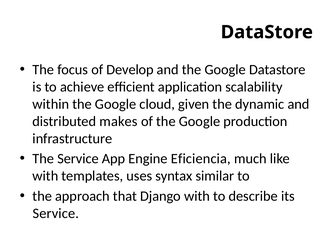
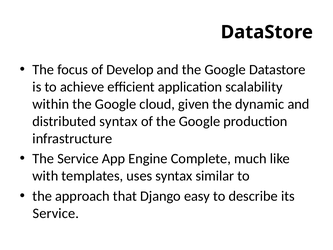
distributed makes: makes -> syntax
Eficiencia: Eficiencia -> Complete
Django with: with -> easy
